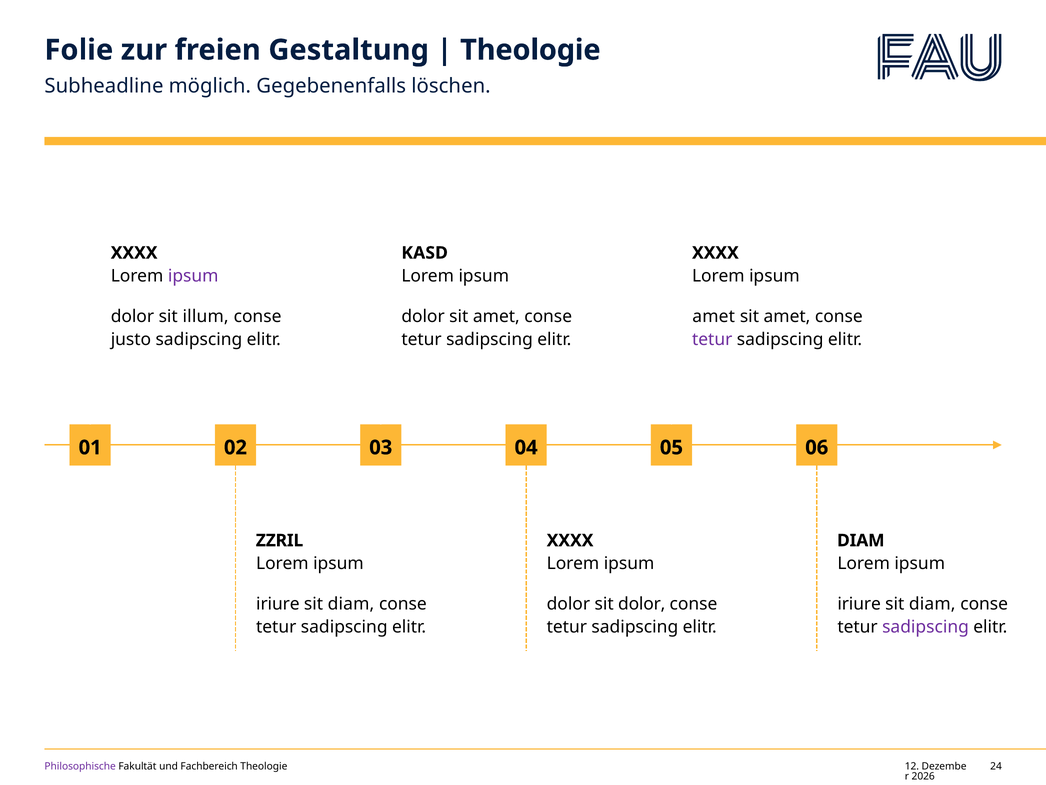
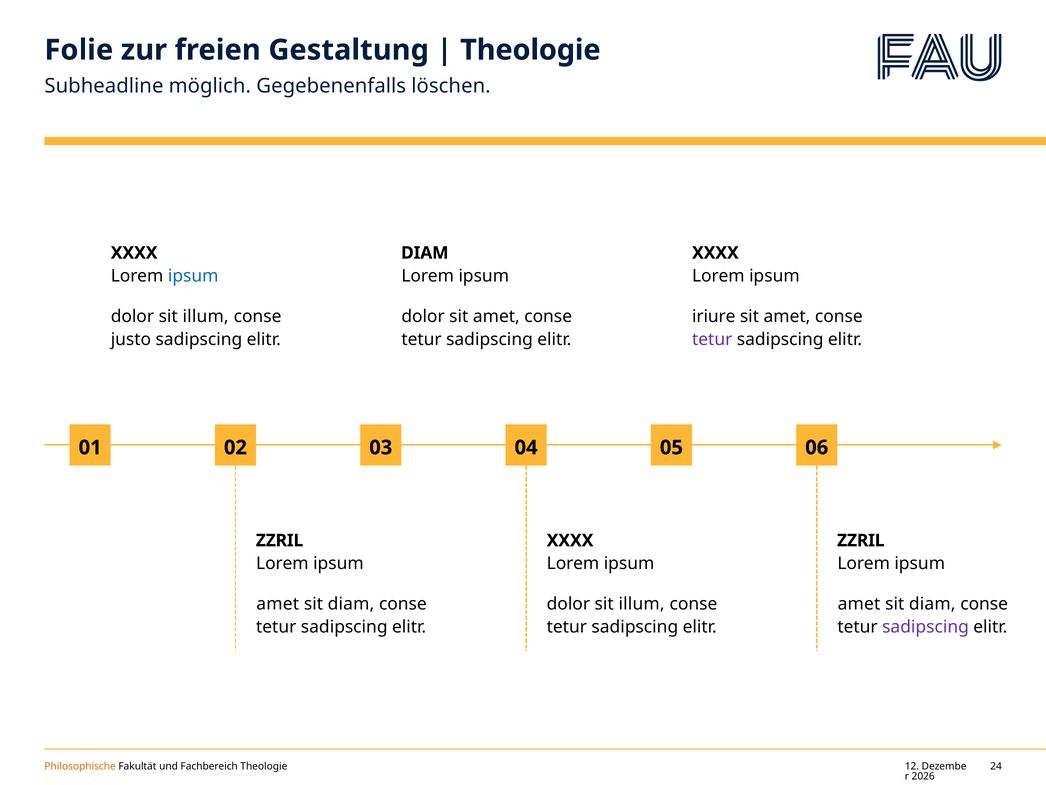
KASD at (425, 253): KASD -> DIAM
ipsum at (193, 276) colour: purple -> blue
amet at (714, 316): amet -> iriure
DIAM at (861, 540): DIAM -> ZZRIL
iriure at (278, 604): iriure -> amet
dolor at (642, 604): dolor -> illum
iriure at (859, 604): iriure -> amet
Philosophische colour: purple -> orange
